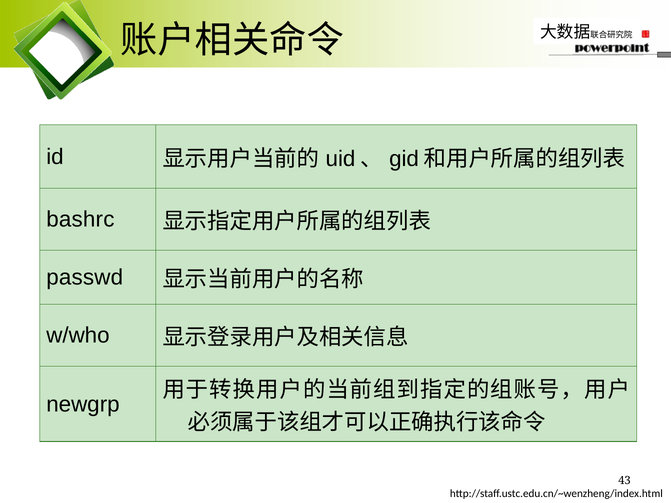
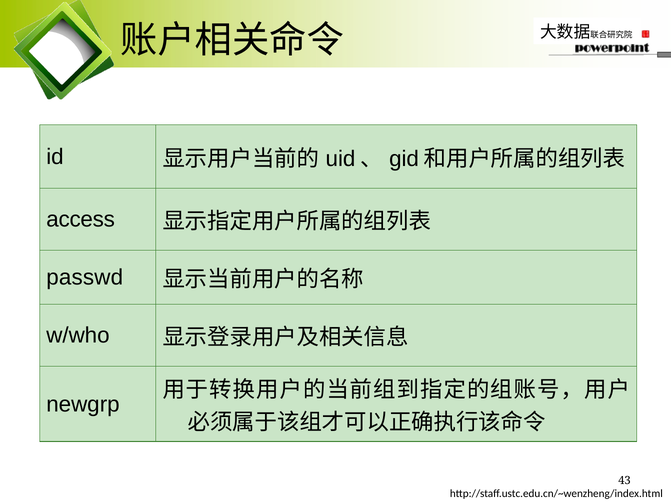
bashrc: bashrc -> access
